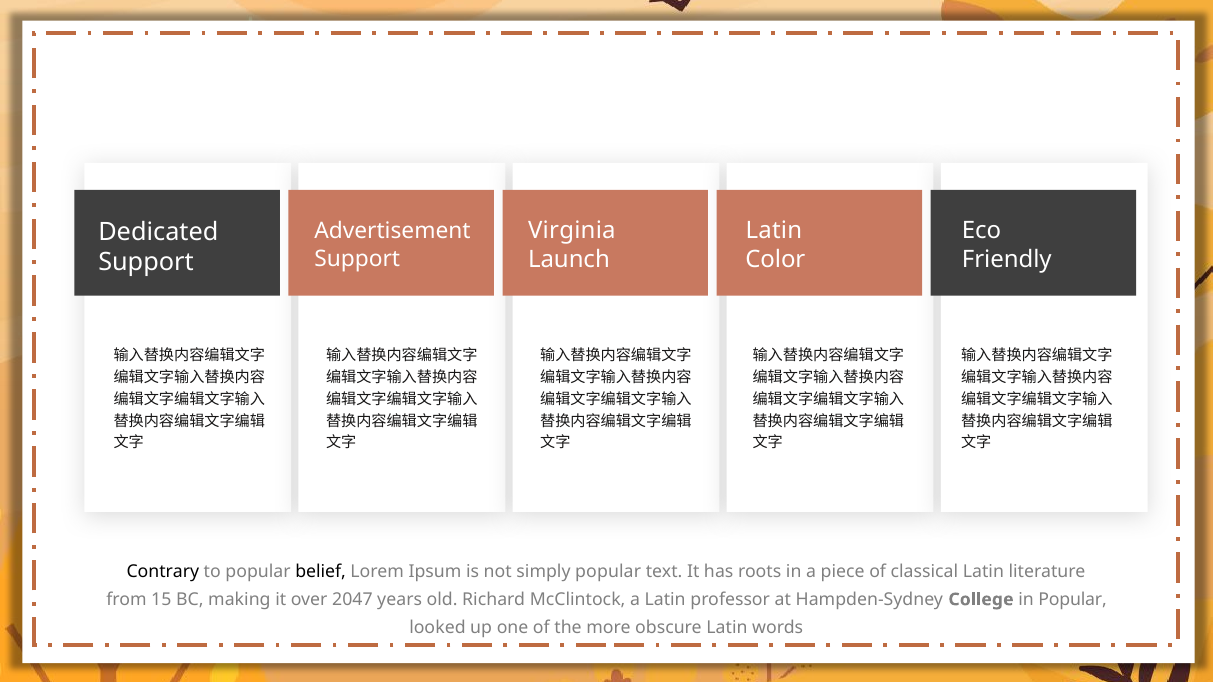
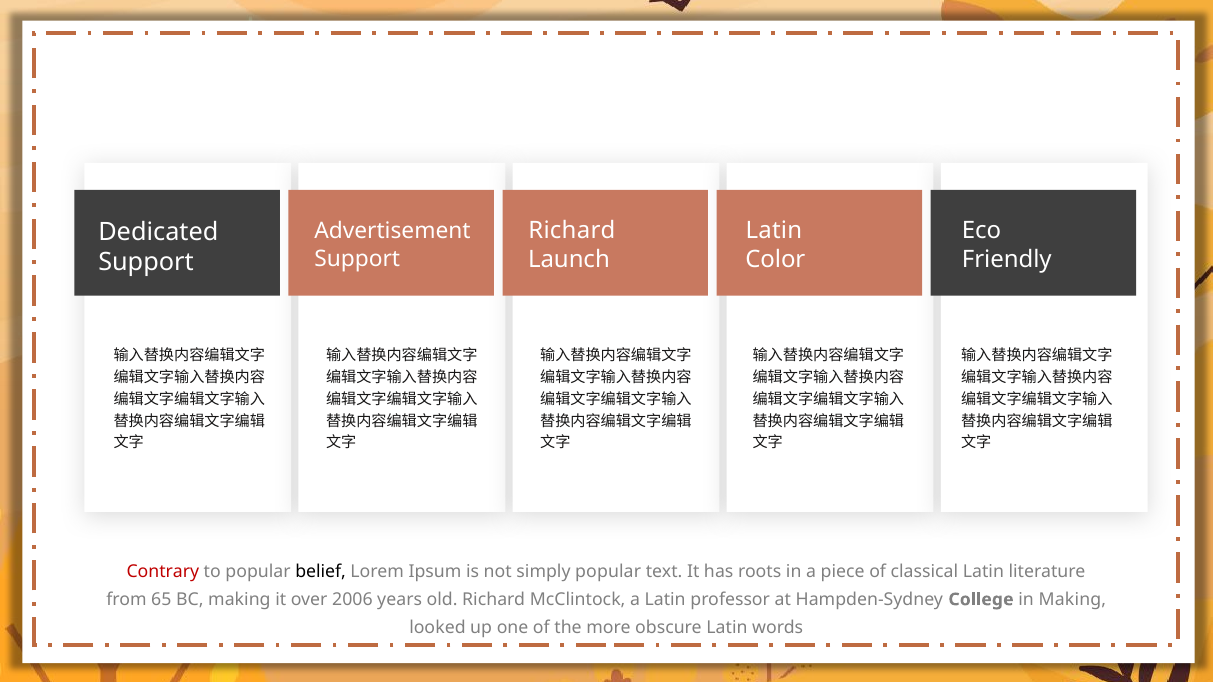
Virginia at (572, 231): Virginia -> Richard
Contrary colour: black -> red
15: 15 -> 65
2047: 2047 -> 2006
in Popular: Popular -> Making
